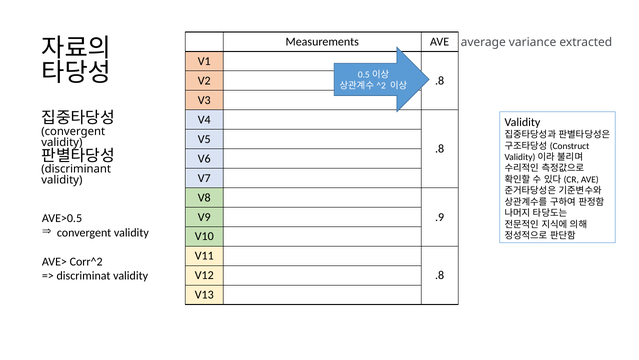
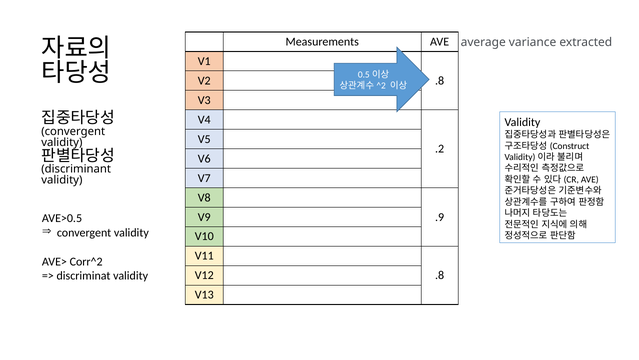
.8 at (440, 149): .8 -> .2
